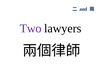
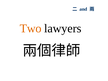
Two colour: purple -> orange
